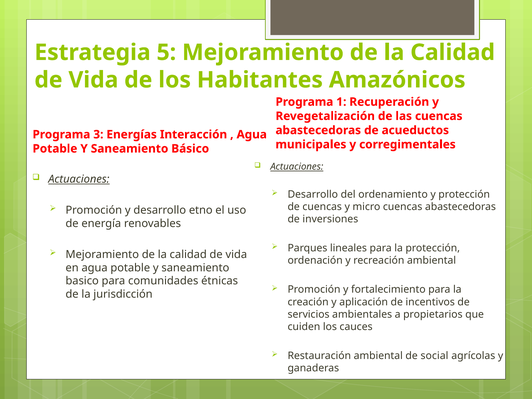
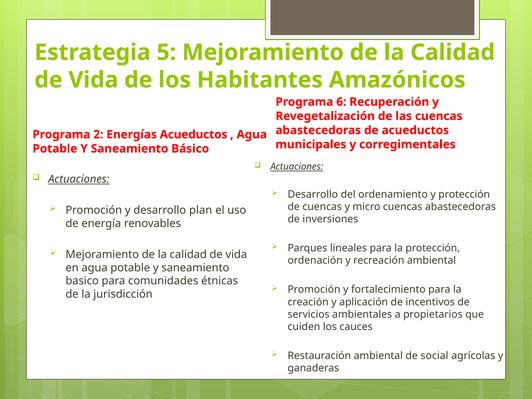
1: 1 -> 6
3: 3 -> 2
Energías Interacción: Interacción -> Acueductos
etno: etno -> plan
